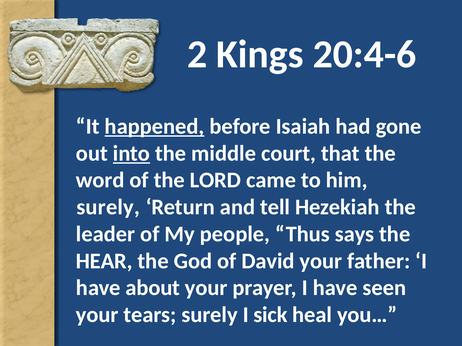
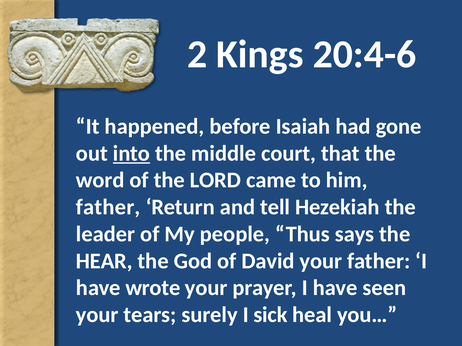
happened underline: present -> none
surely at (108, 207): surely -> father
about: about -> wrote
